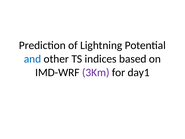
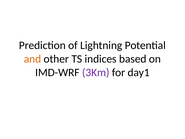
and colour: blue -> orange
